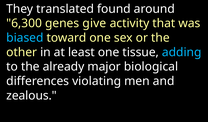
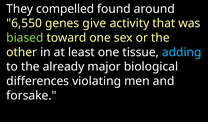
translated: translated -> compelled
6,300: 6,300 -> 6,550
biased colour: light blue -> light green
zealous: zealous -> forsake
